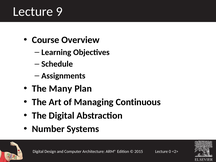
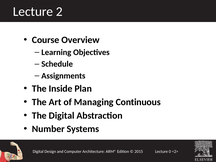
9: 9 -> 2
Many: Many -> Inside
